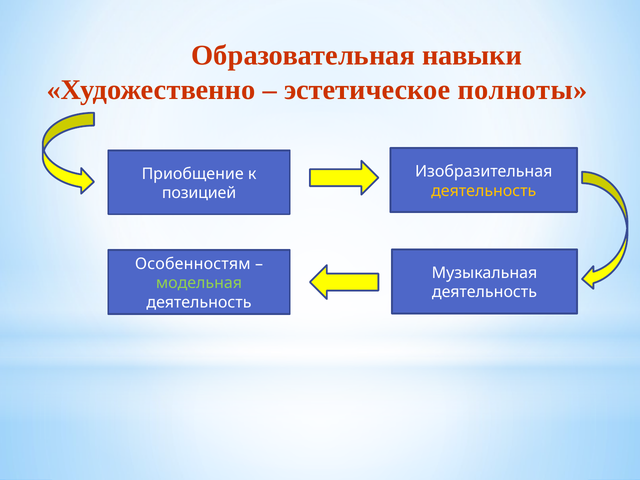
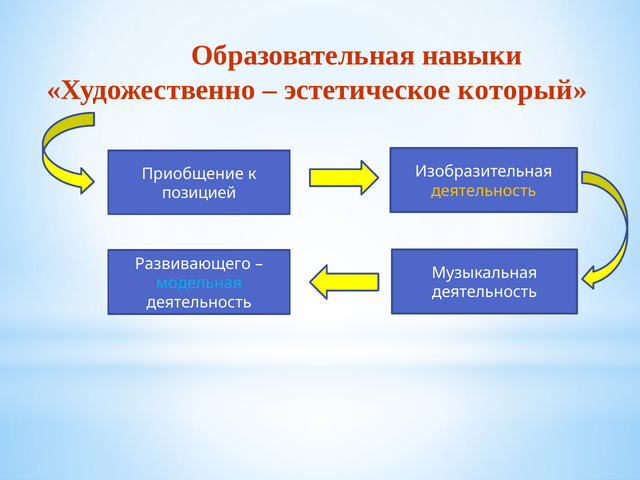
полноты: полноты -> который
Особенностям: Особенностям -> Развивающего
модельная colour: light green -> light blue
